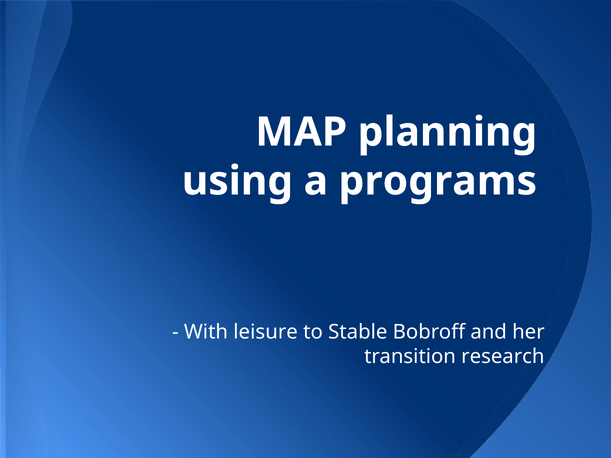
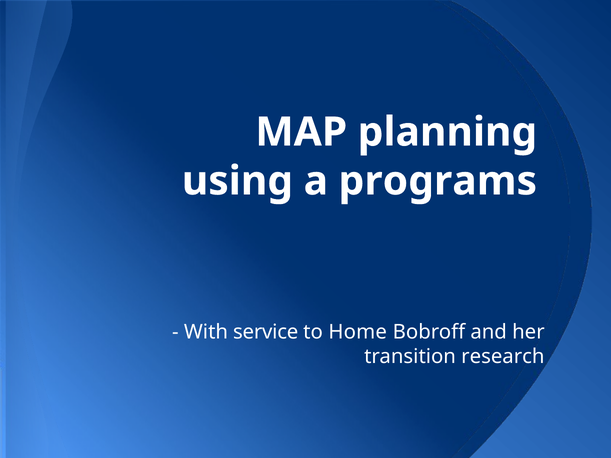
leisure: leisure -> service
Stable: Stable -> Home
